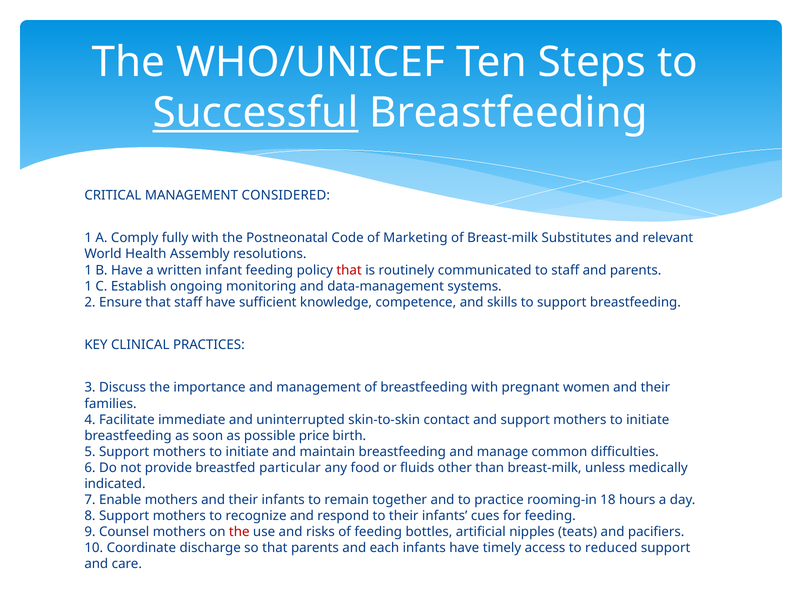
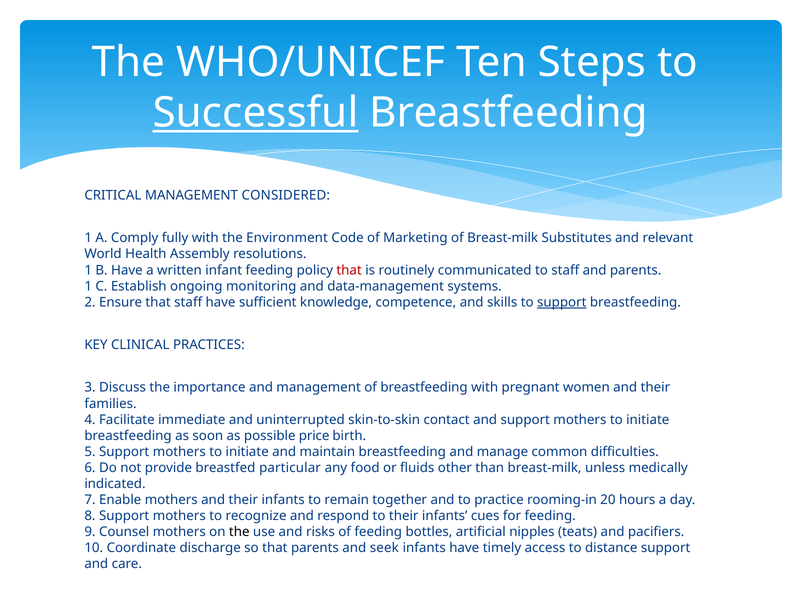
Postneonatal: Postneonatal -> Environment
support at (562, 302) underline: none -> present
18: 18 -> 20
the at (239, 532) colour: red -> black
each: each -> seek
reduced: reduced -> distance
